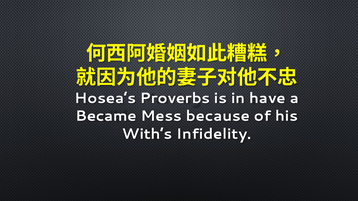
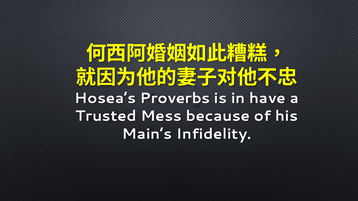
Became: Became -> Trusted
With’s: With’s -> Main’s
